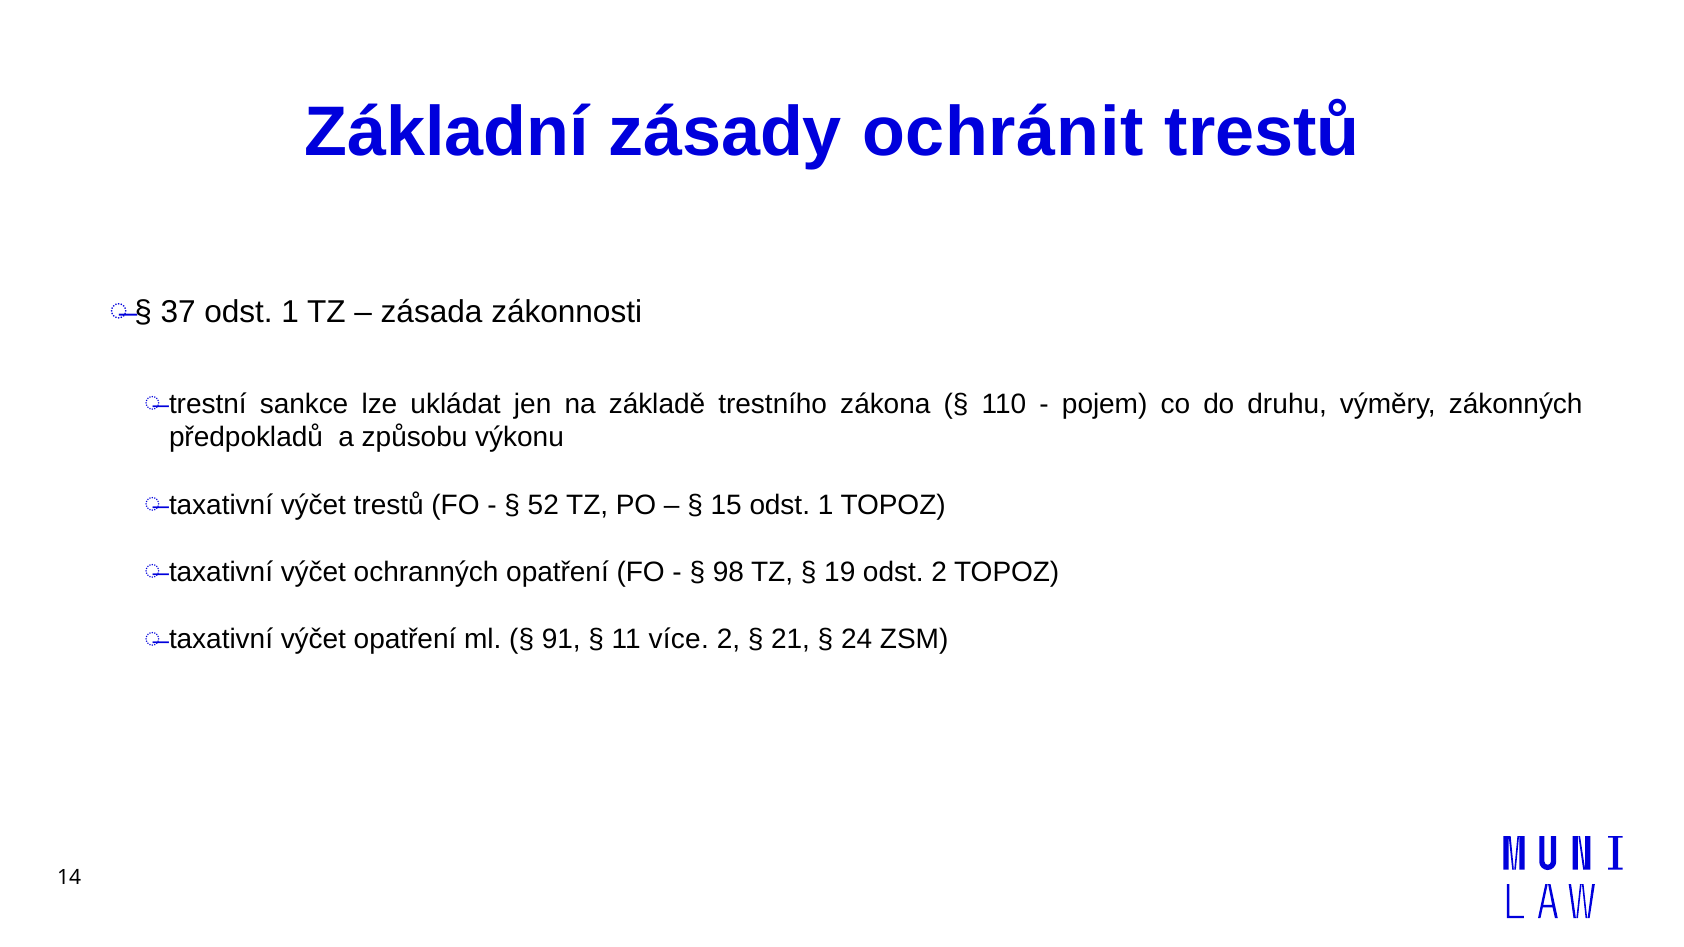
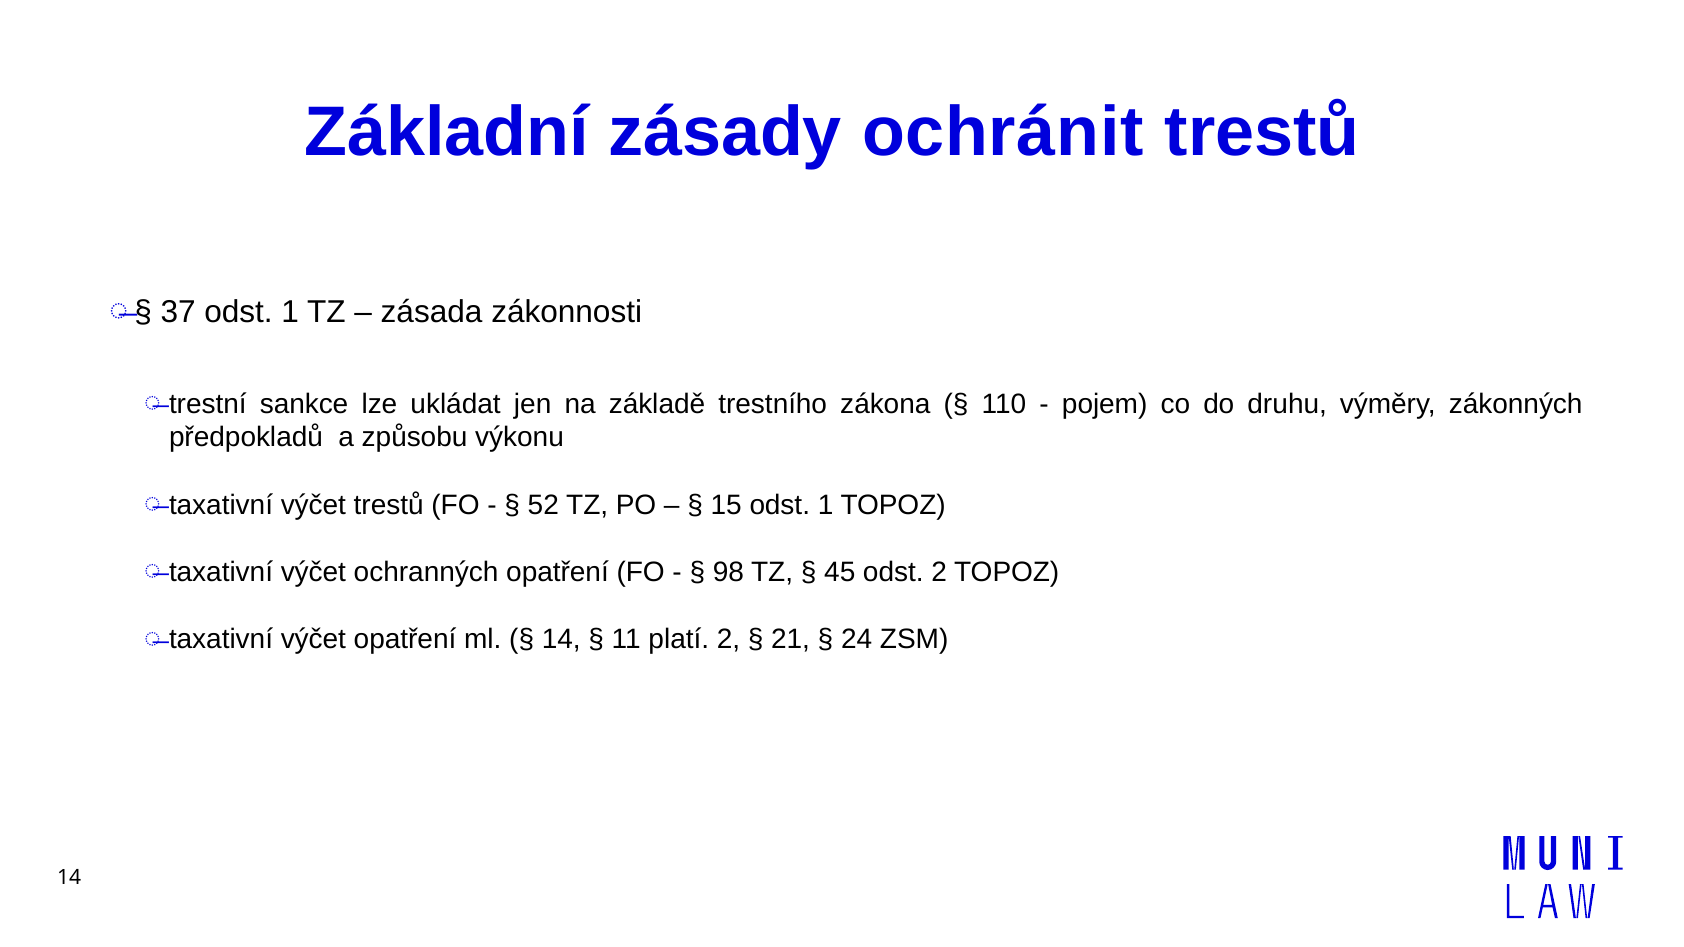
19: 19 -> 45
91 at (561, 640): 91 -> 14
více: více -> platí
